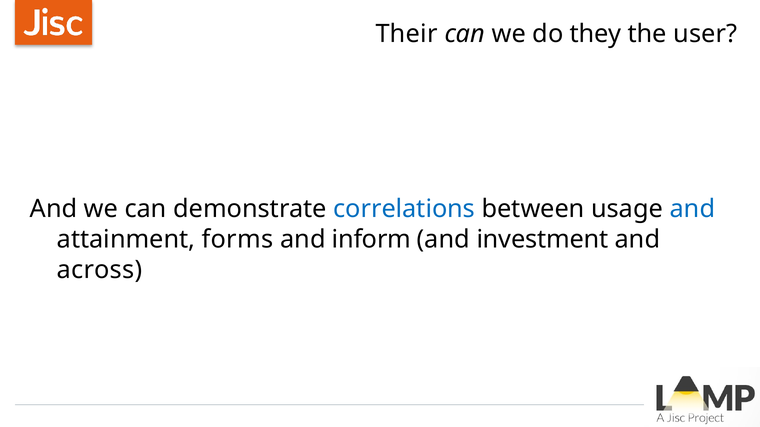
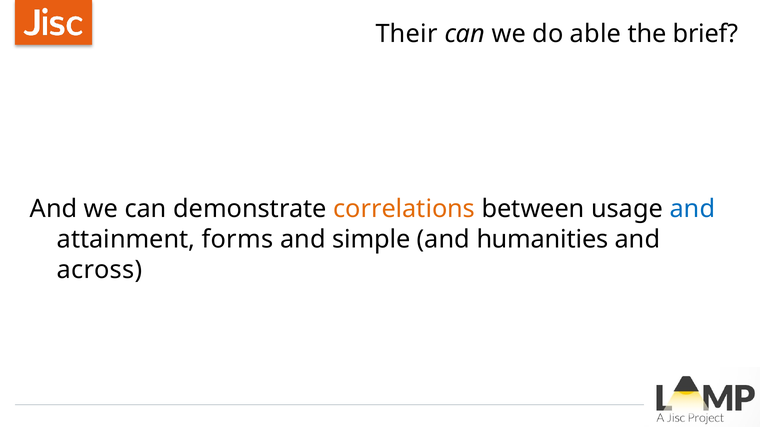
they: they -> able
user: user -> brief
correlations colour: blue -> orange
inform: inform -> simple
investment: investment -> humanities
